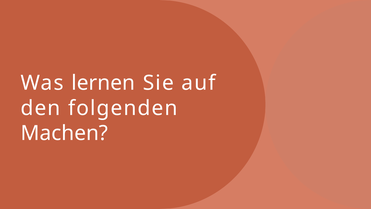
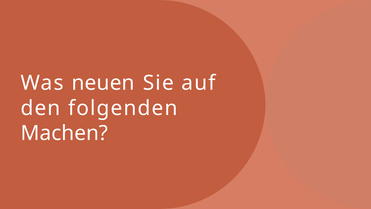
lernen: lernen -> neuen
